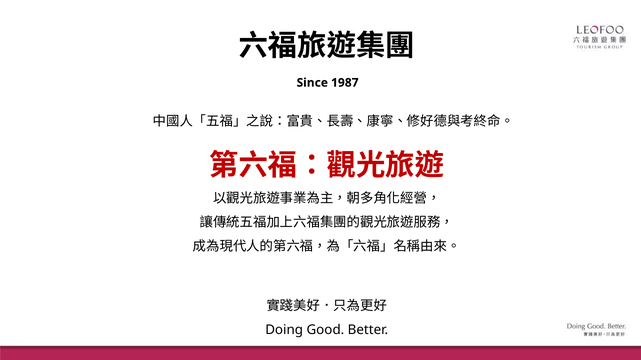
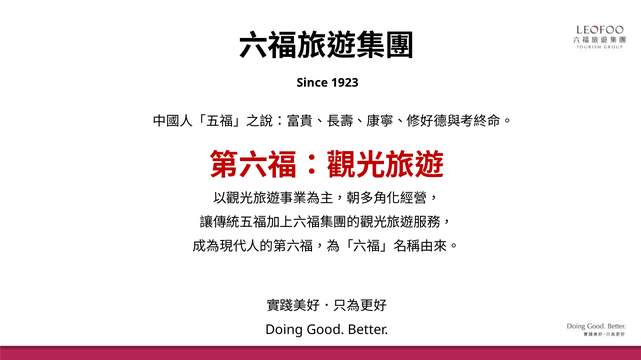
1987: 1987 -> 1923
